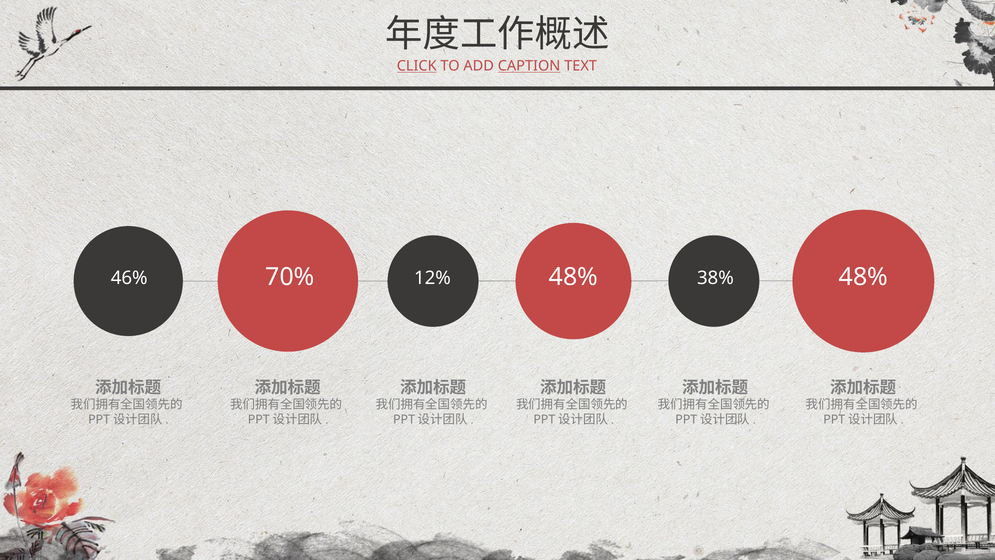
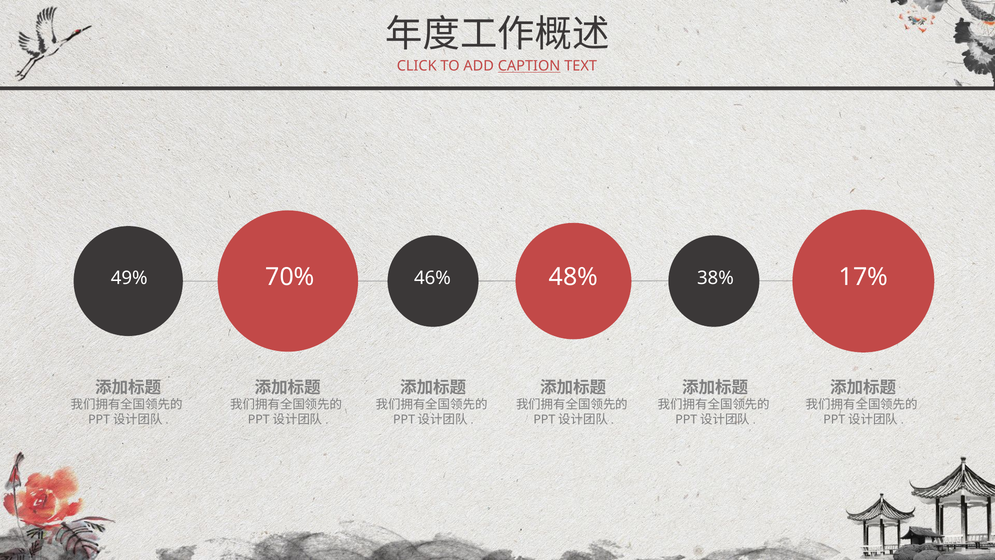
CLICK underline: present -> none
46%: 46% -> 49%
12%: 12% -> 46%
38% 48%: 48% -> 17%
